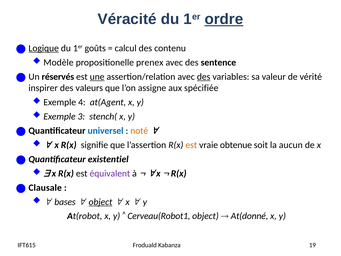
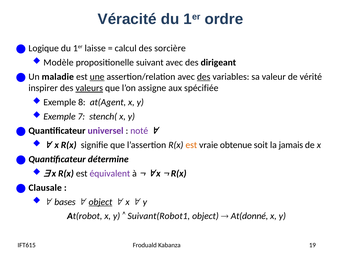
ordre underline: present -> none
Logique underline: present -> none
goûts: goûts -> laisse
contenu: contenu -> sorcière
prenex: prenex -> suivant
sentence: sentence -> dirigeant
réservés: réservés -> maladie
valeurs underline: none -> present
4: 4 -> 8
3: 3 -> 7
universel colour: blue -> purple
noté colour: orange -> purple
aucun: aucun -> jamais
existentiel: existentiel -> détermine
Cerveau(Robot1: Cerveau(Robot1 -> Suivant(Robot1
